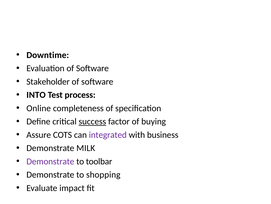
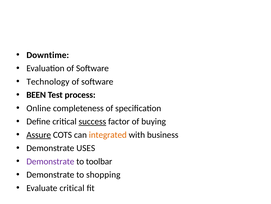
Stakeholder: Stakeholder -> Technology
INTO: INTO -> BEEN
Assure underline: none -> present
integrated colour: purple -> orange
MILK: MILK -> USES
Evaluate impact: impact -> critical
